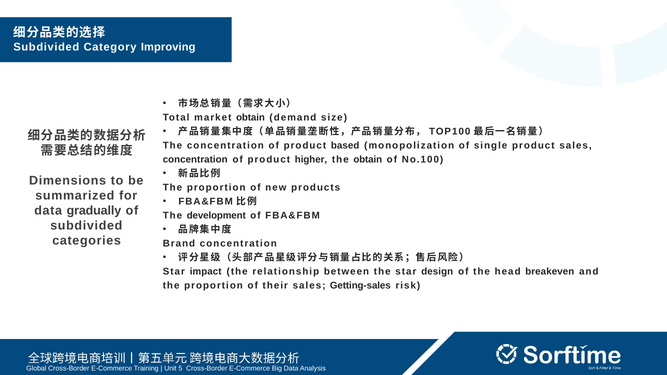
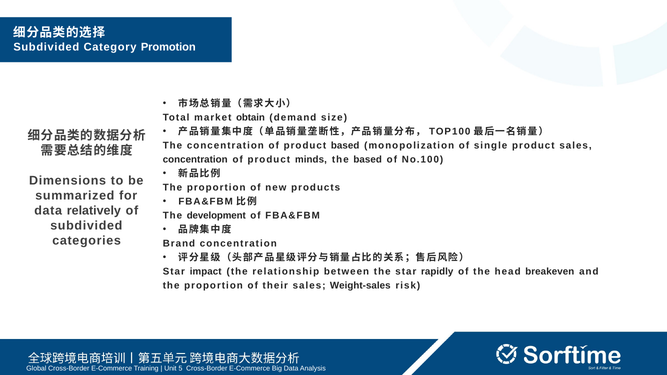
Improving: Improving -> Promotion
higher: higher -> minds
the obtain: obtain -> based
gradually: gradually -> relatively
design: design -> rapidly
Getting-sales: Getting-sales -> Weight-sales
